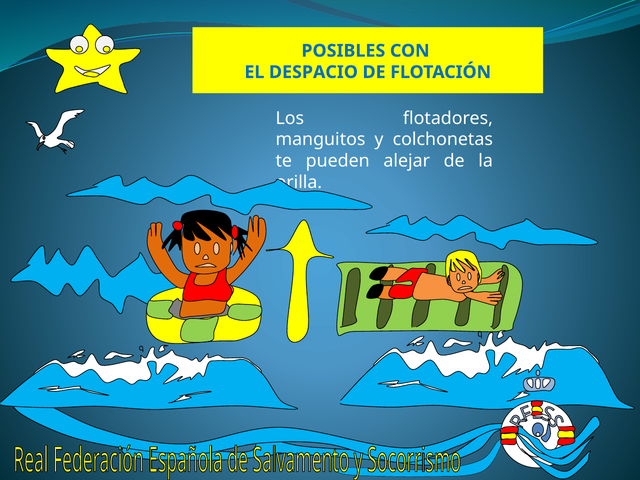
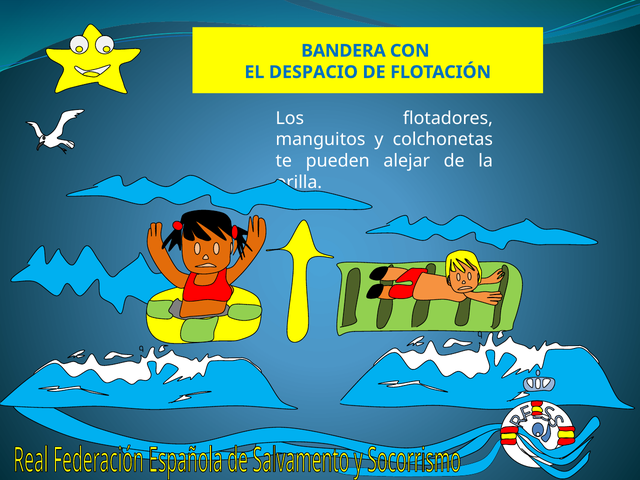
POSIBLES: POSIBLES -> BANDERA
